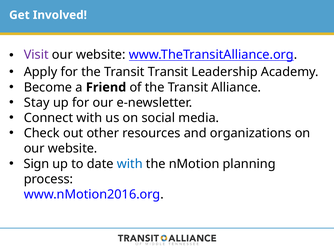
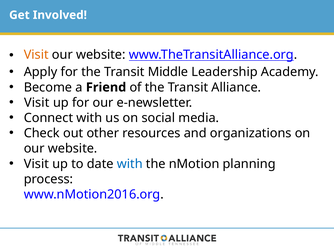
Visit at (36, 55) colour: purple -> orange
Transit Transit: Transit -> Middle
Stay at (37, 102): Stay -> Visit
Sign at (36, 163): Sign -> Visit
